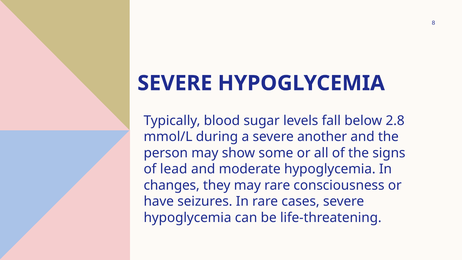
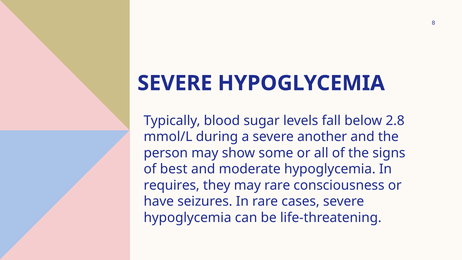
lead: lead -> best
changes: changes -> requires
